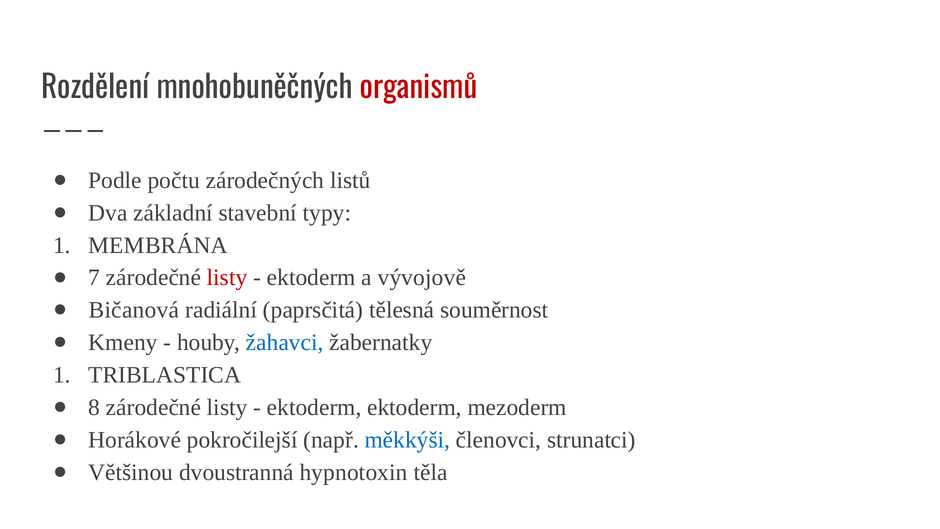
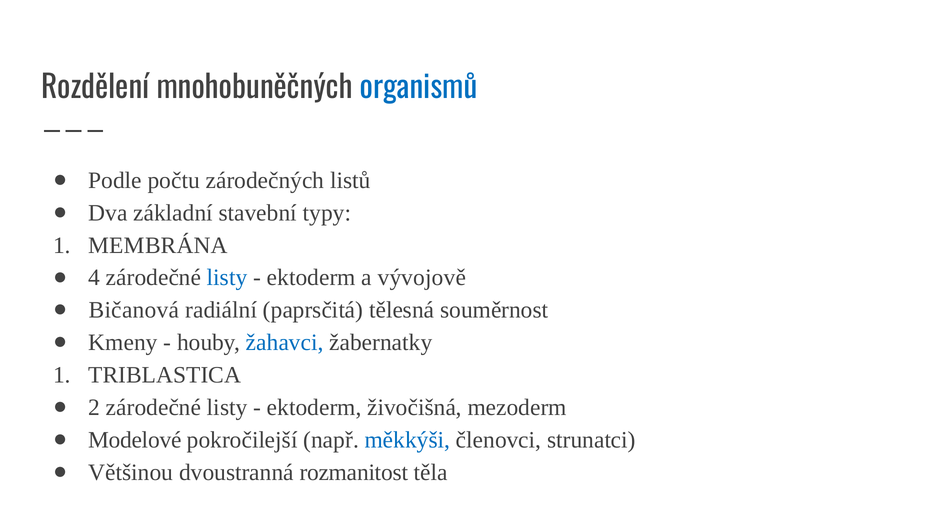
organismů colour: red -> blue
7: 7 -> 4
listy at (227, 278) colour: red -> blue
8: 8 -> 2
ektoderm ektoderm: ektoderm -> živočišná
Horákové: Horákové -> Modelové
hypnotoxin: hypnotoxin -> rozmanitost
